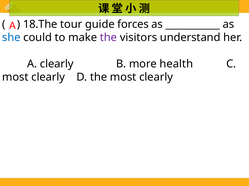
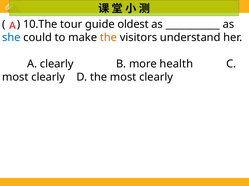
18.The: 18.The -> 10.The
forces: forces -> oldest
the at (108, 38) colour: purple -> orange
